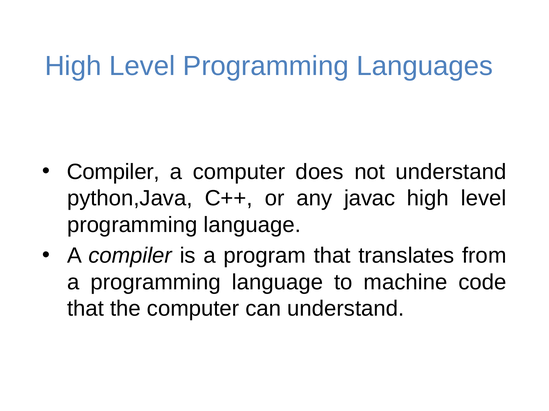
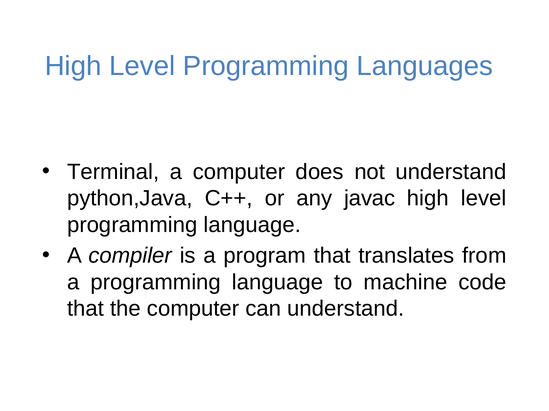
Compiler at (113, 172): Compiler -> Terminal
